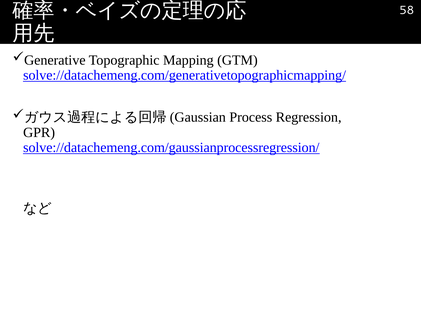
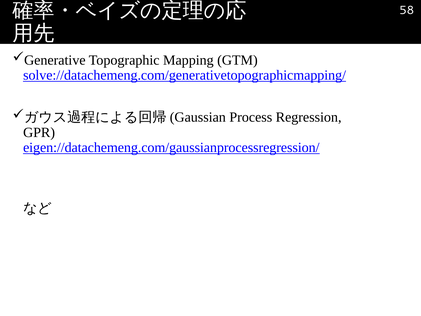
solve://datachemeng.com/gaussianprocessregression/: solve://datachemeng.com/gaussianprocessregression/ -> eigen://datachemeng.com/gaussianprocessregression/
